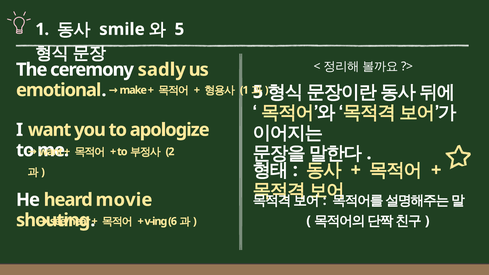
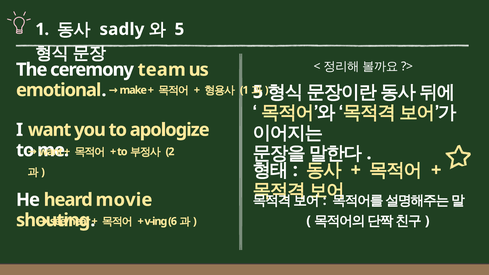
smile: smile -> sadly
sadly: sadly -> team
